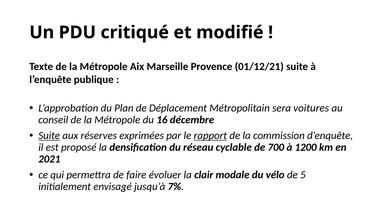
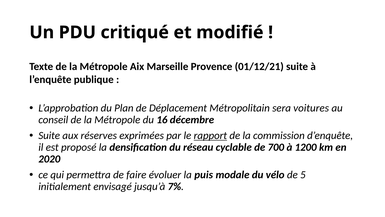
Suite at (49, 135) underline: present -> none
2021: 2021 -> 2020
clair: clair -> puis
